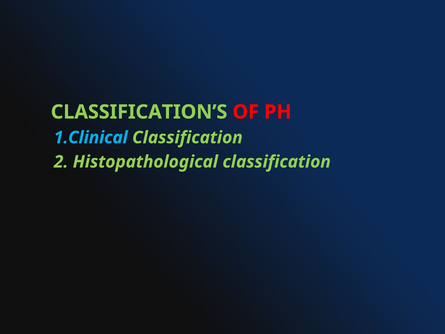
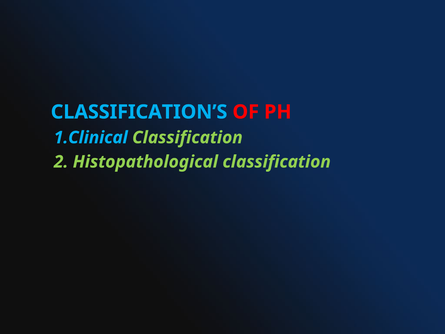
CLASSIFICATION’S colour: light green -> light blue
